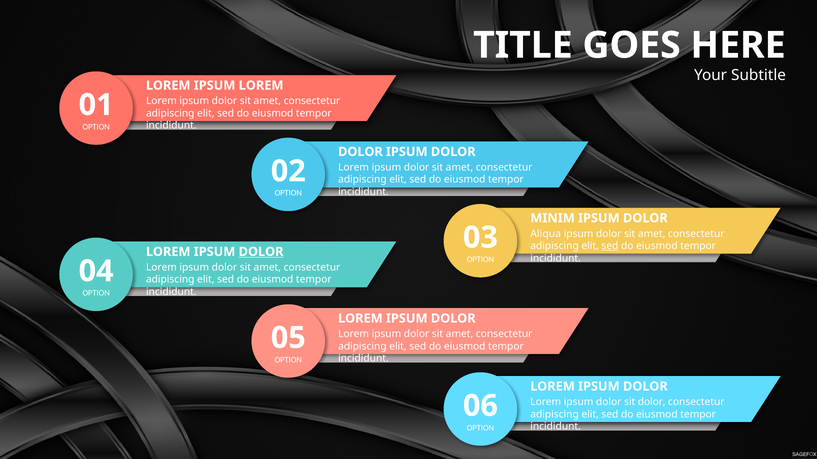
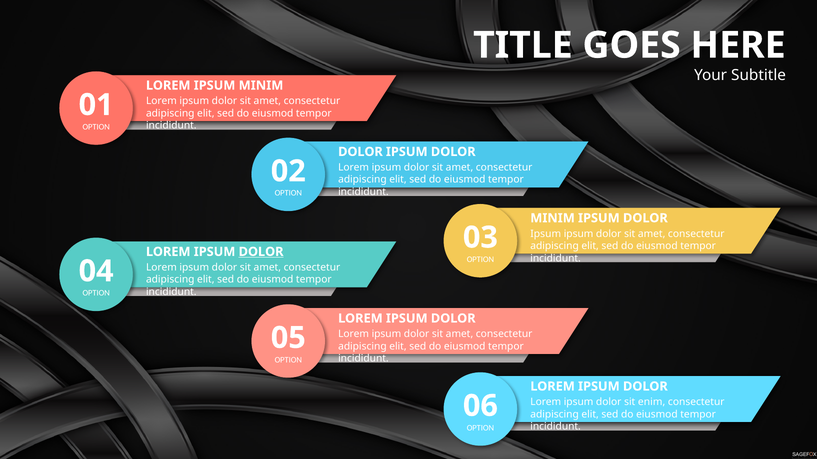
IPSUM LOREM: LOREM -> MINIM
Aliqua at (546, 234): Aliqua -> Ipsum
sed at (610, 246) underline: present -> none
sit dolor: dolor -> enim
